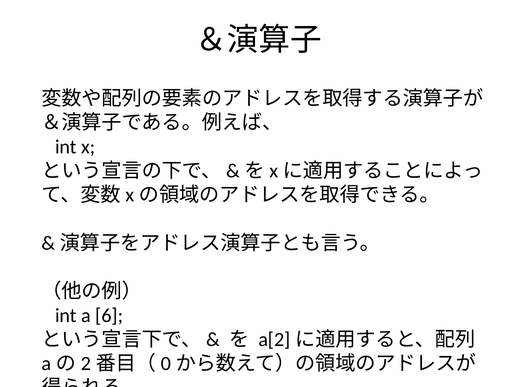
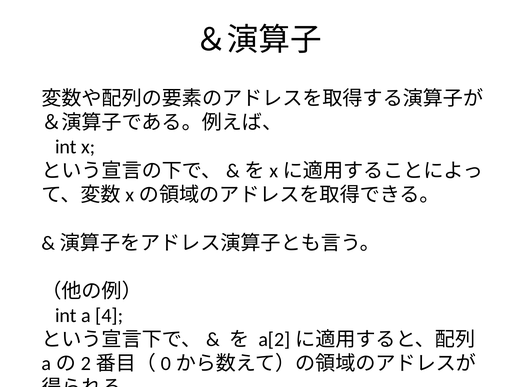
6: 6 -> 4
